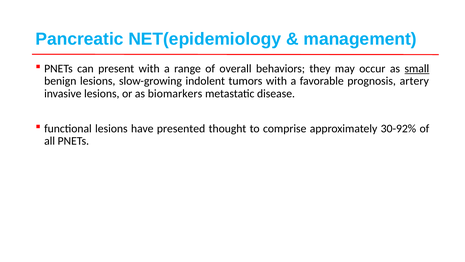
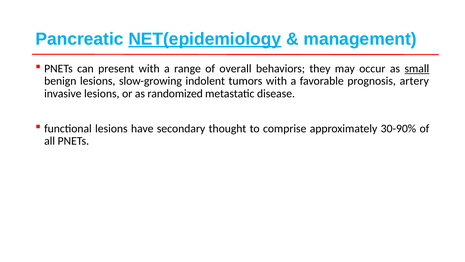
NET(epidemiology underline: none -> present
biomarkers: biomarkers -> randomized
presented: presented -> secondary
30-92%: 30-92% -> 30-90%
